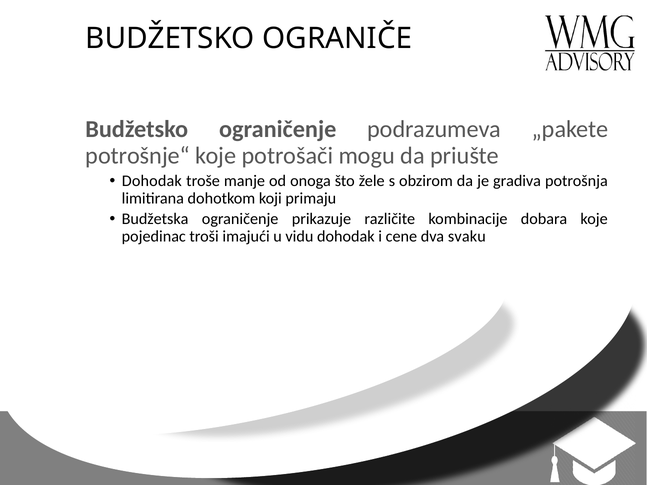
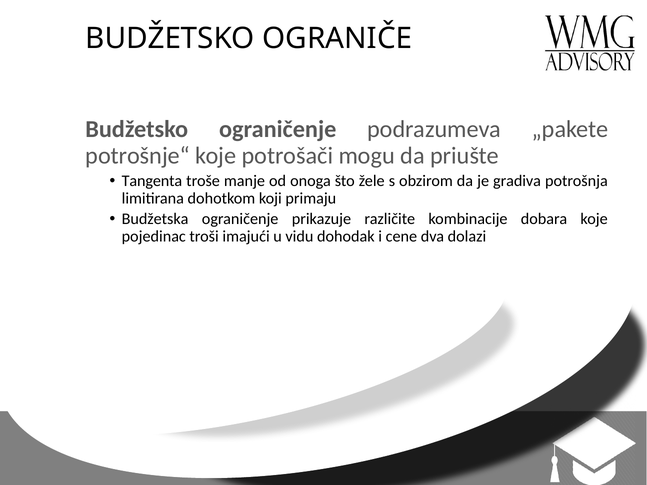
Dohodak at (152, 181): Dohodak -> Tangenta
svaku: svaku -> dolazi
